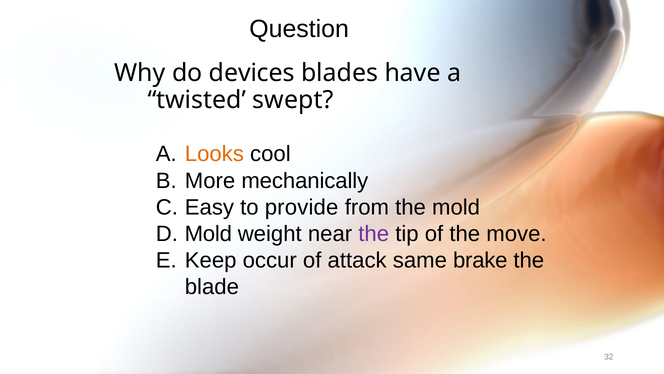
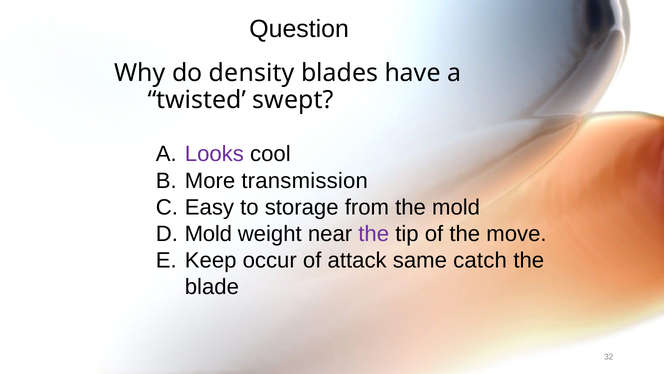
devices: devices -> density
Looks colour: orange -> purple
mechanically: mechanically -> transmission
provide: provide -> storage
brake: brake -> catch
